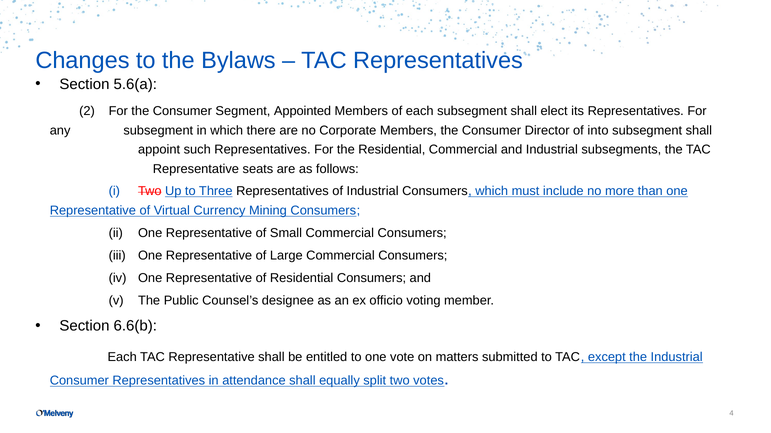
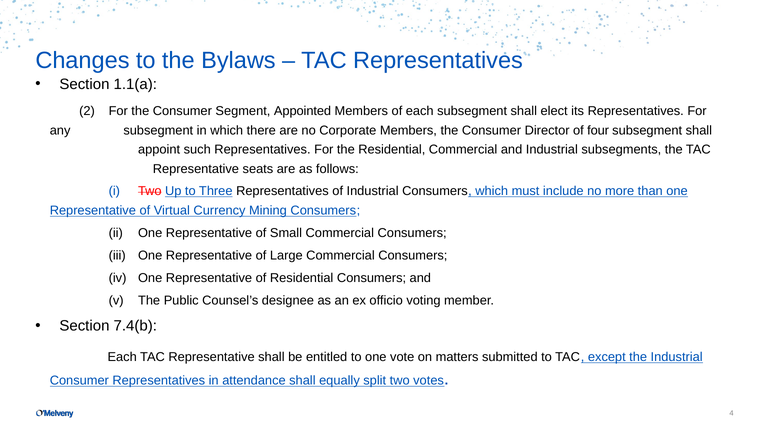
5.6(a: 5.6(a -> 1.1(a
into: into -> four
6.6(b: 6.6(b -> 7.4(b
